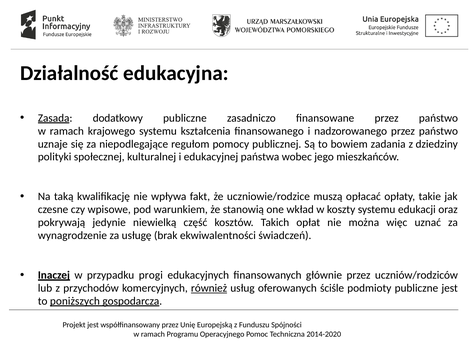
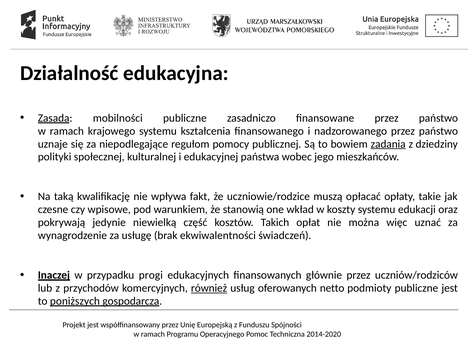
dodatkowy: dodatkowy -> mobilności
zadania underline: none -> present
ściśle: ściśle -> netto
